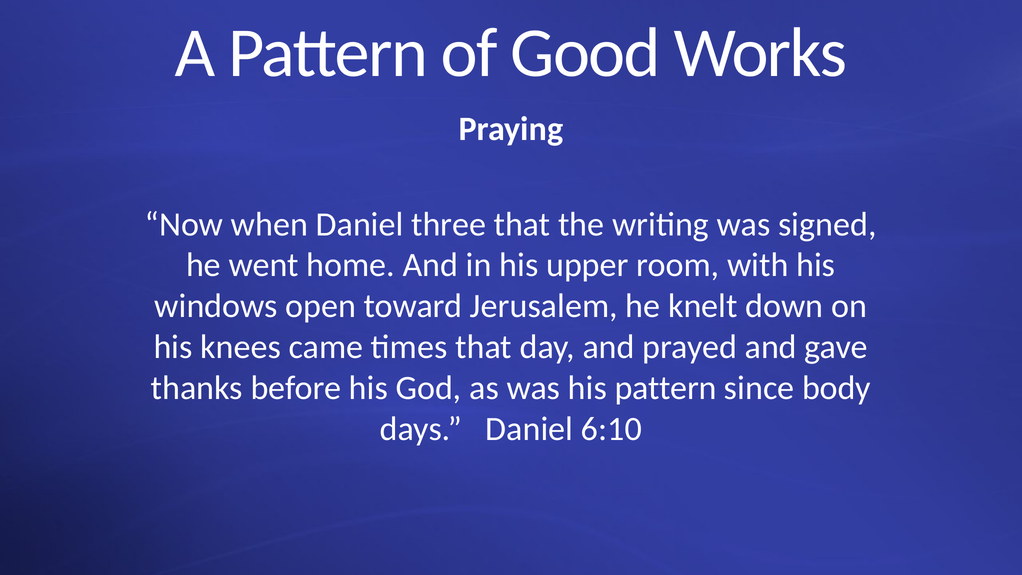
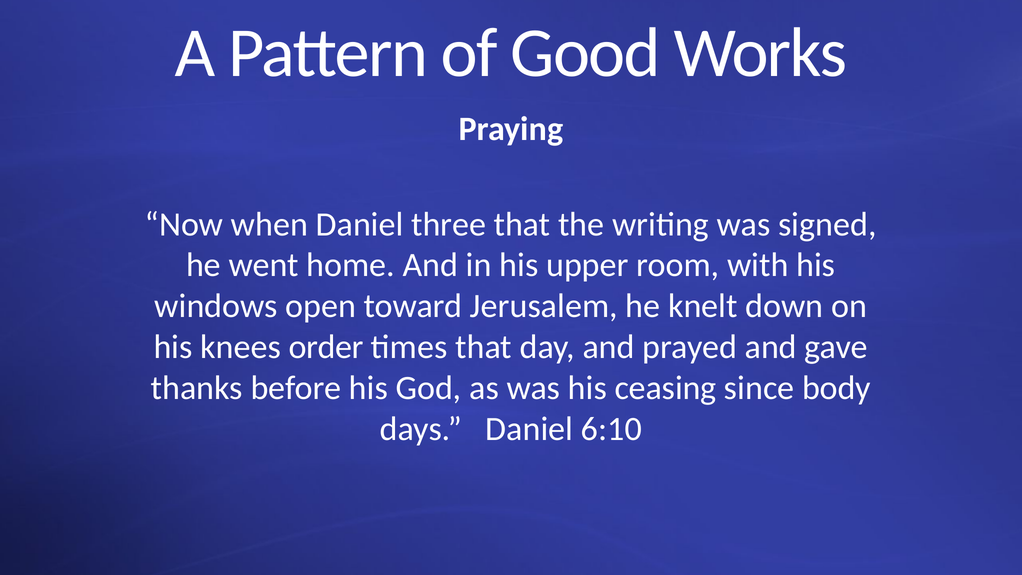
came: came -> order
his pattern: pattern -> ceasing
